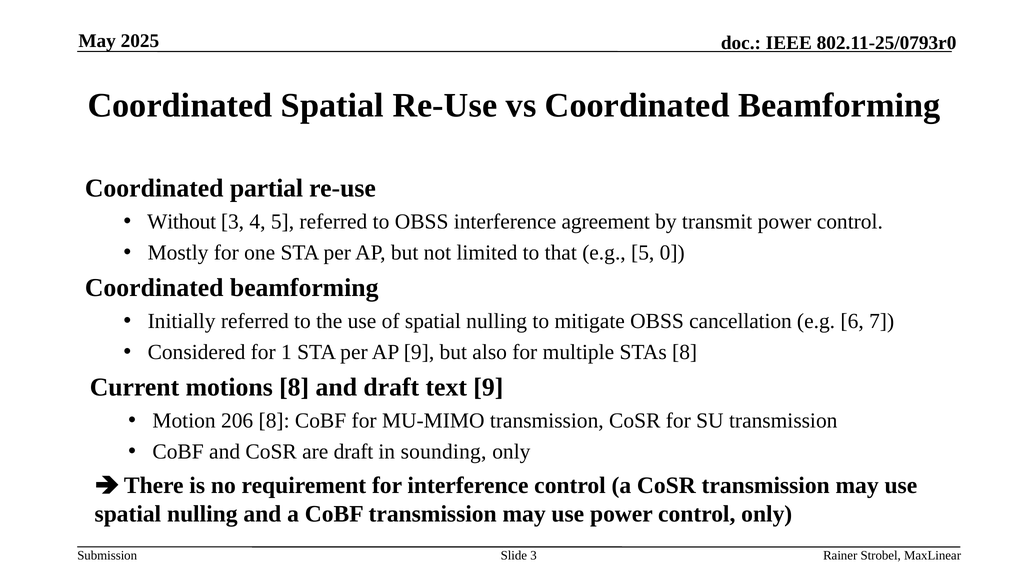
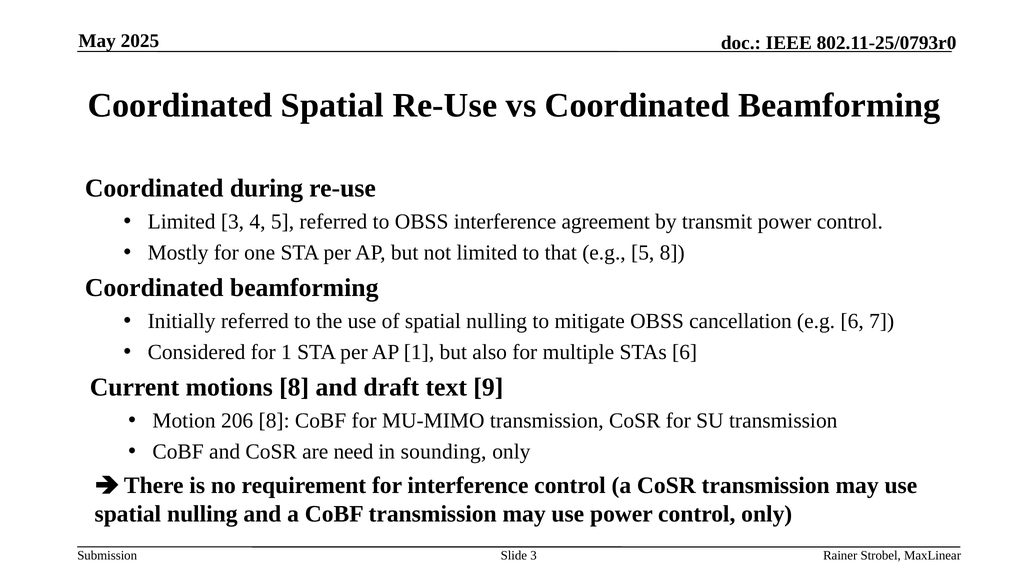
partial: partial -> during
Without at (182, 222): Without -> Limited
5 0: 0 -> 8
AP 9: 9 -> 1
STAs 8: 8 -> 6
are draft: draft -> need
